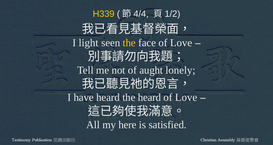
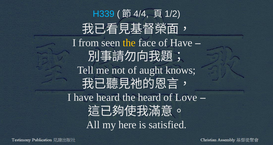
H339 colour: yellow -> light blue
light: light -> from
face of Love: Love -> Have
lonely: lonely -> knows
